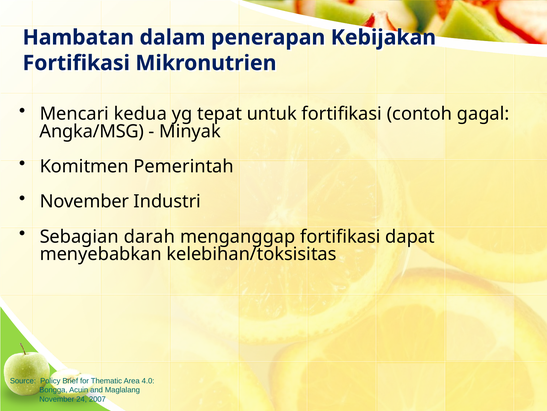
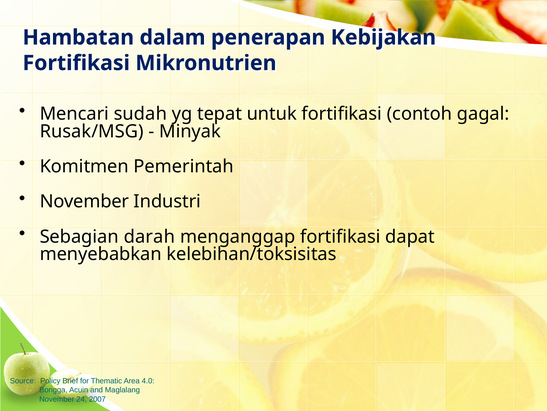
kedua: kedua -> sudah
Angka/MSG: Angka/MSG -> Rusak/MSG
